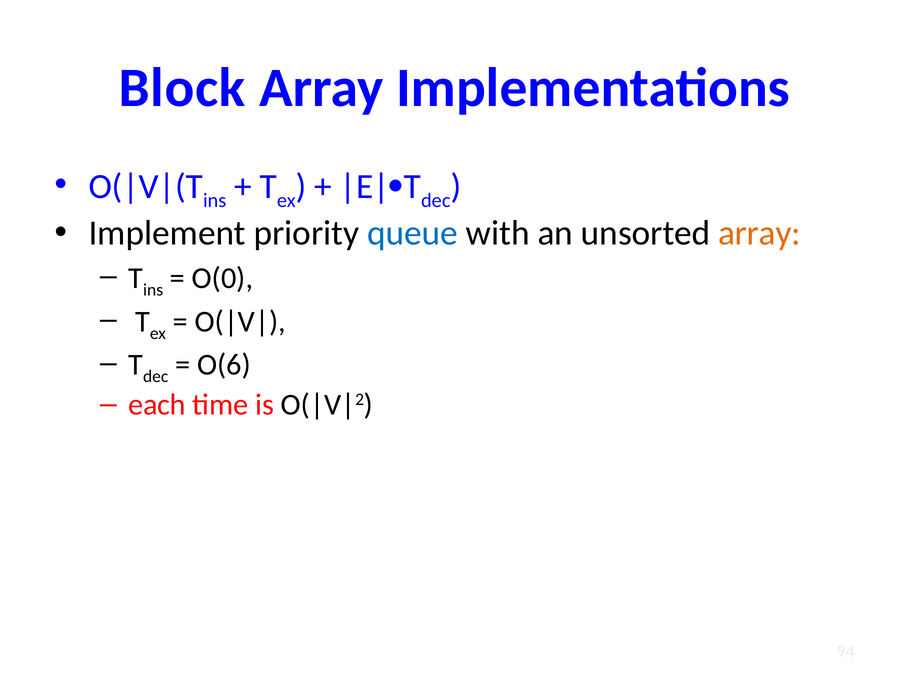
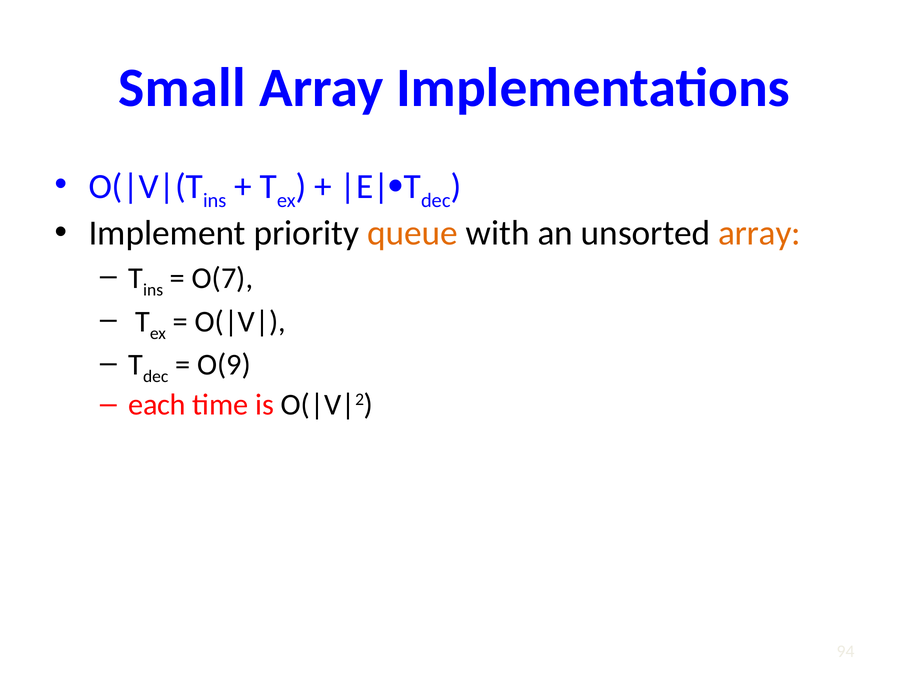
Block: Block -> Small
queue colour: blue -> orange
O(0: O(0 -> O(7
O(6: O(6 -> O(9
